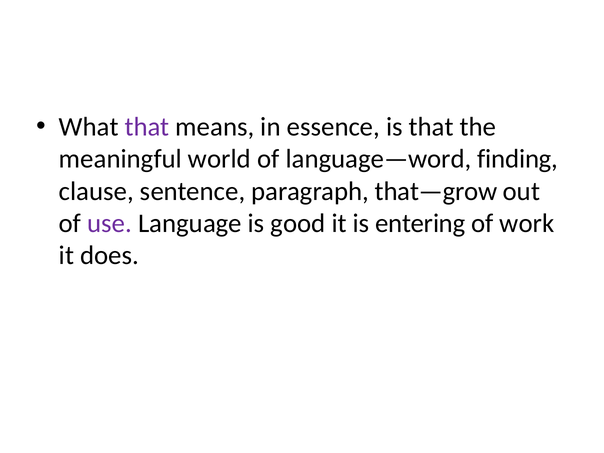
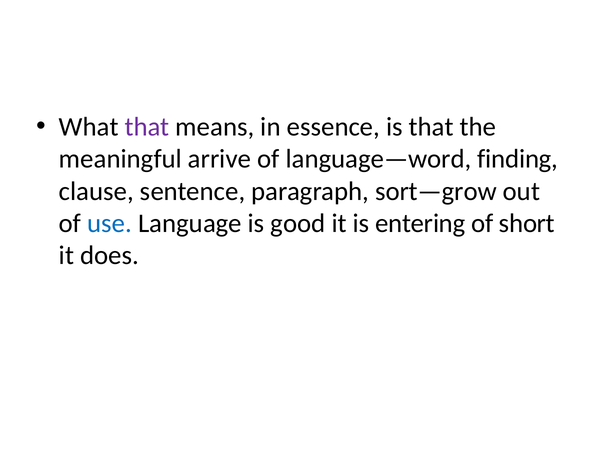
world: world -> arrive
that—grow: that—grow -> sort—grow
use colour: purple -> blue
work: work -> short
